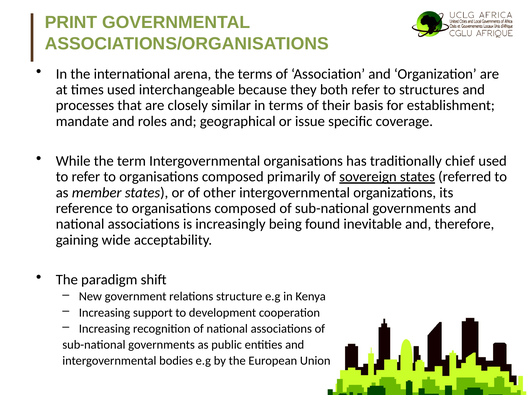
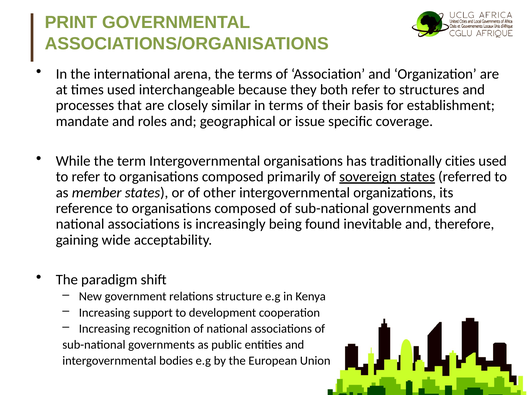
chief: chief -> cities
